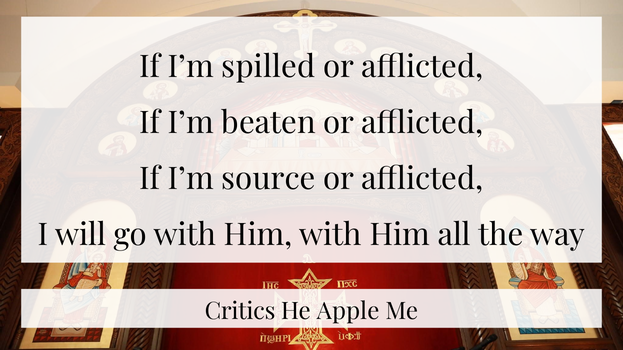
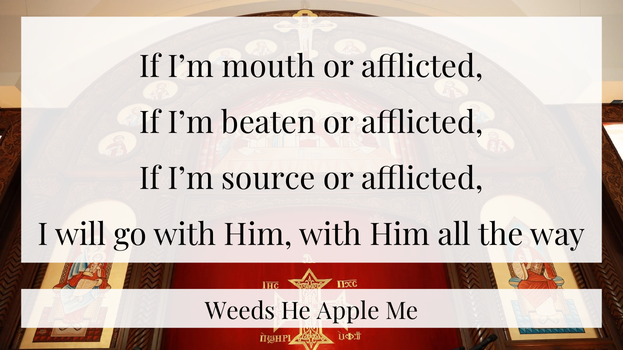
spilled: spilled -> mouth
Critics: Critics -> Weeds
